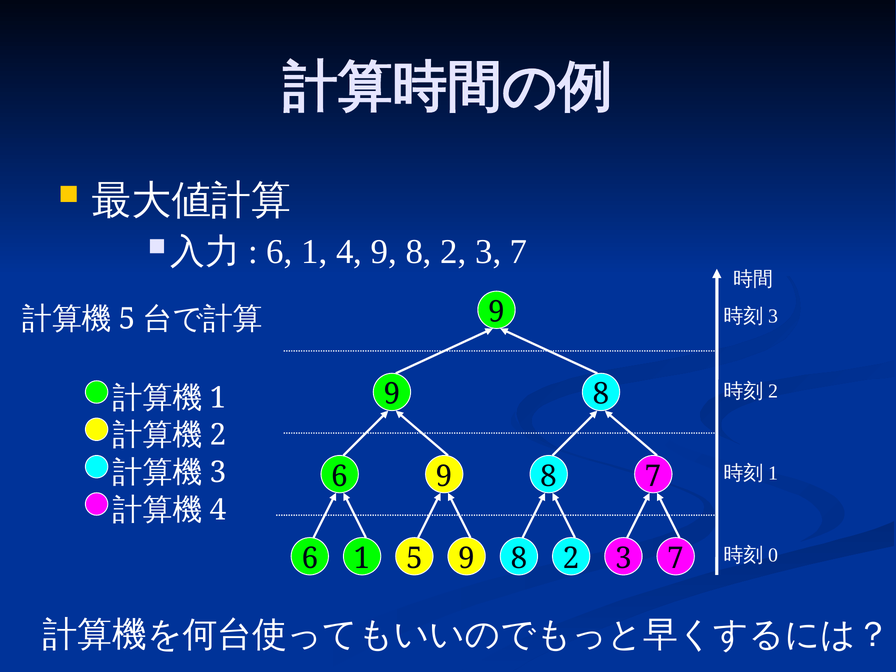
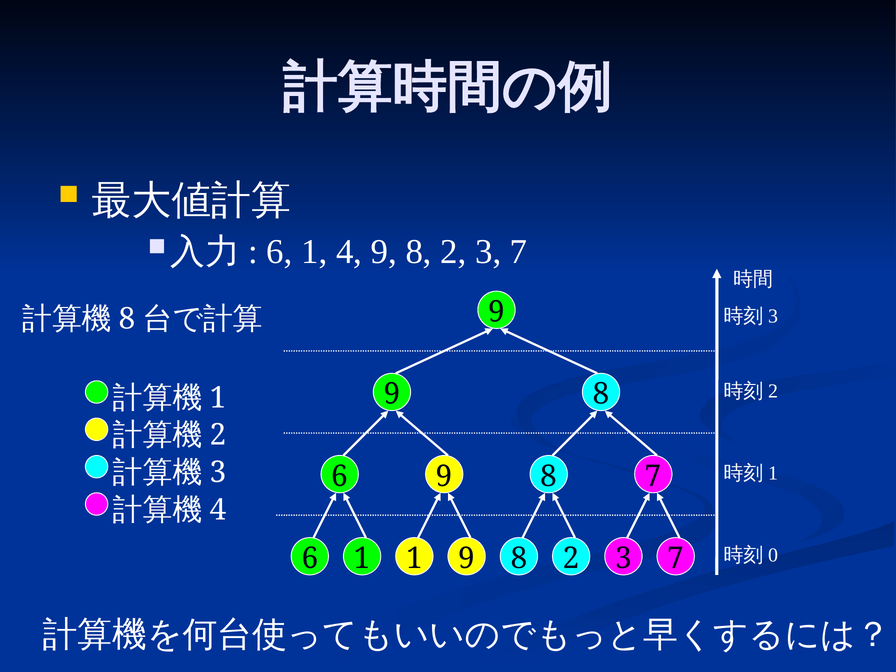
5 at (127, 319): 5 -> 8
1 5: 5 -> 1
